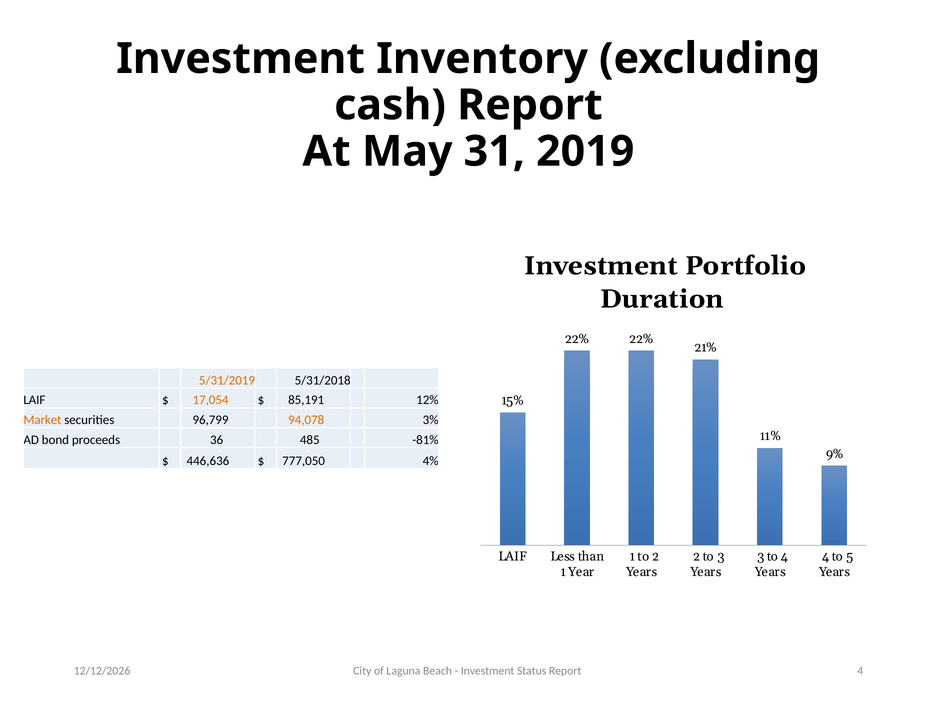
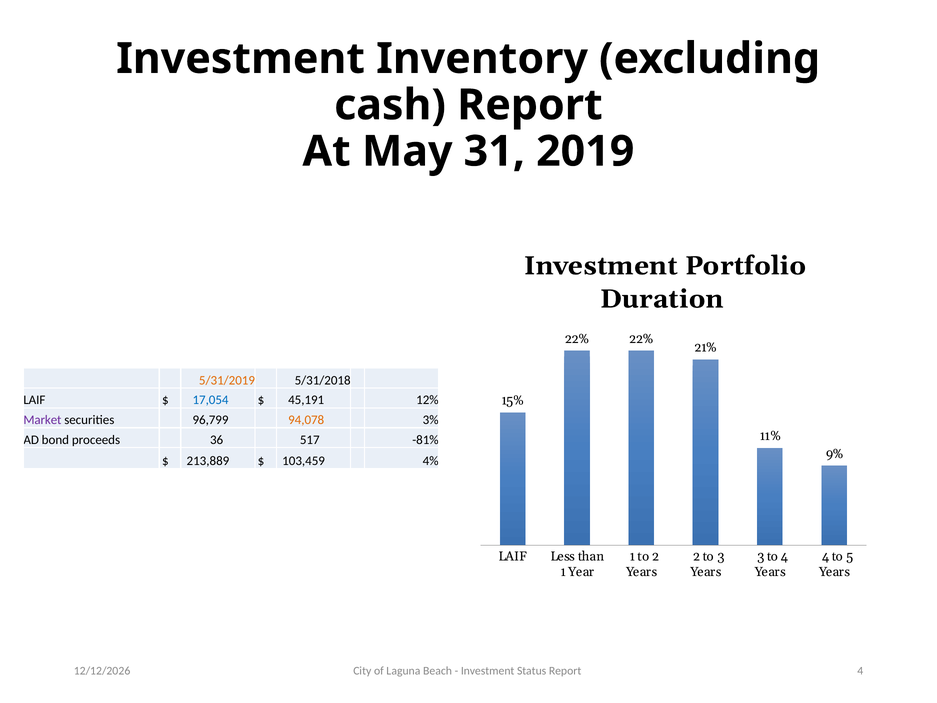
17,054 colour: orange -> blue
85,191: 85,191 -> 45,191
Market colour: orange -> purple
485: 485 -> 517
446,636: 446,636 -> 213,889
777,050: 777,050 -> 103,459
